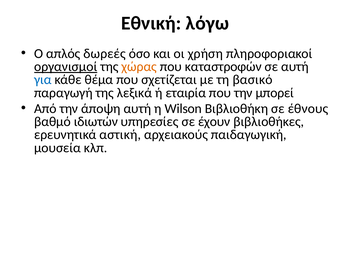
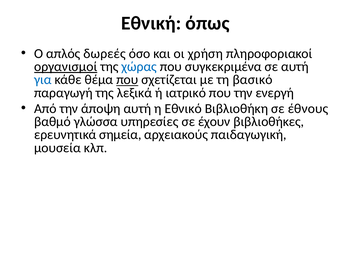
λόγω: λόγω -> όπως
χώρας colour: orange -> blue
καταστροφών: καταστροφών -> συγκεκριμένα
που at (127, 80) underline: none -> present
εταιρία: εταιρία -> ιατρικό
μπορεί: μπορεί -> ενεργή
Wilson: Wilson -> Εθνικό
ιδιωτών: ιδιωτών -> γλώσσα
αστική: αστική -> σημεία
